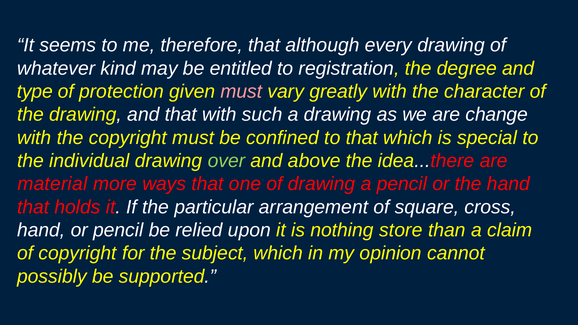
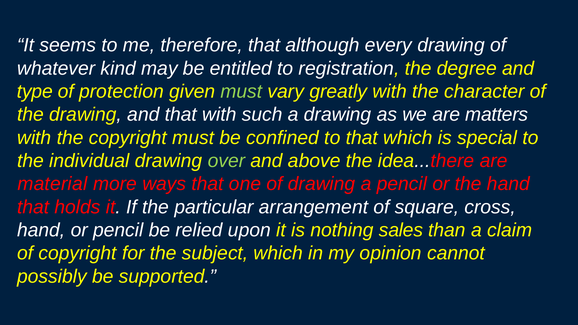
must at (241, 92) colour: pink -> light green
change: change -> matters
store: store -> sales
